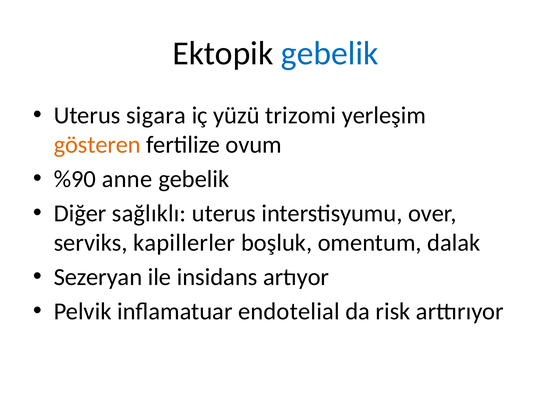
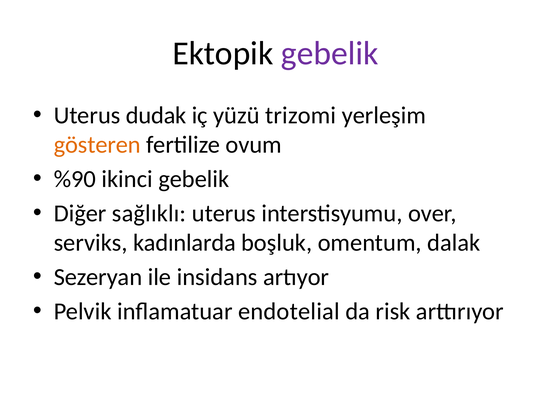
gebelik at (330, 53) colour: blue -> purple
sigara: sigara -> dudak
anne: anne -> ikinci
kapillerler: kapillerler -> kadınlarda
